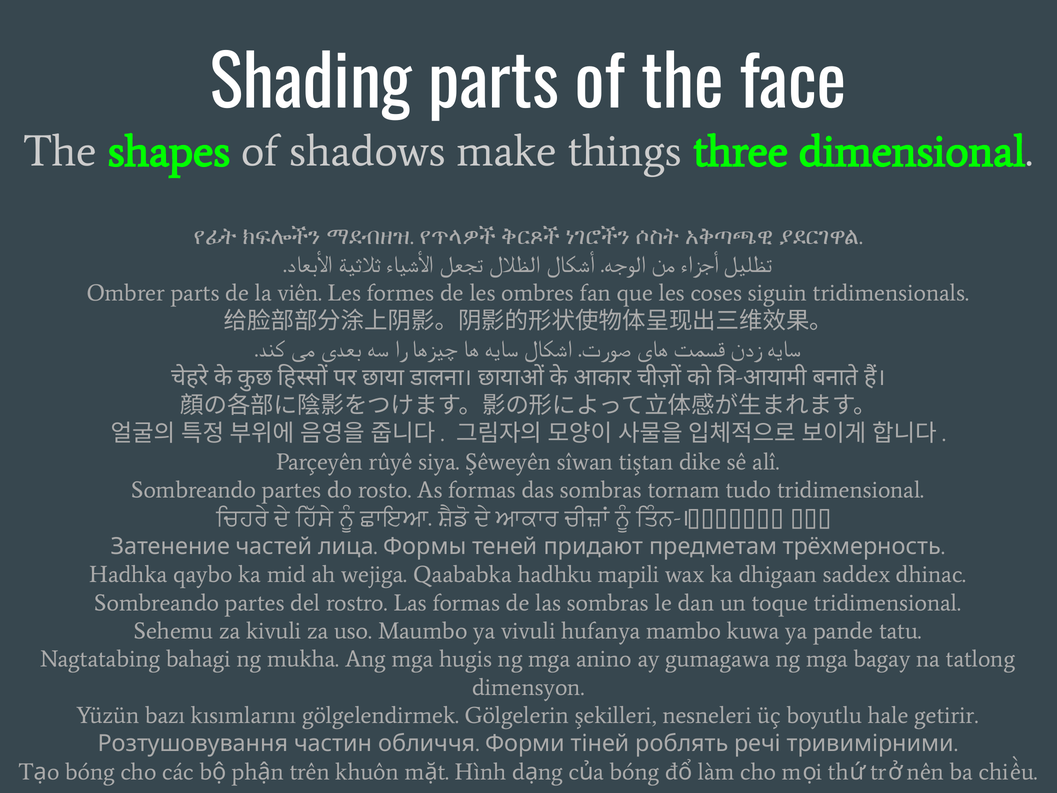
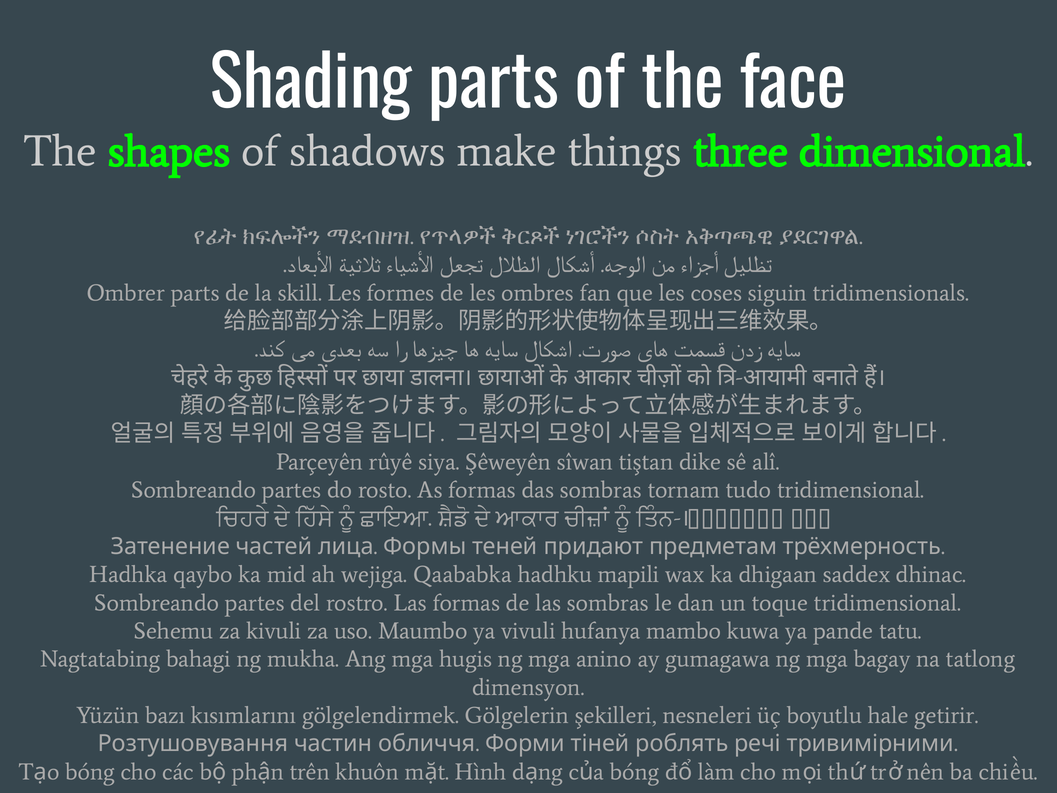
viên: viên -> skill
